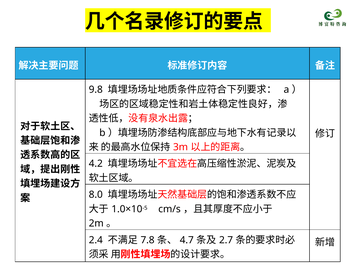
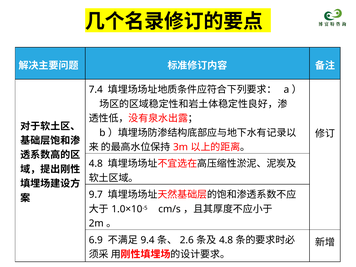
9.8: 9.8 -> 7.4
4.2 at (96, 164): 4.2 -> 4.8
8.0: 8.0 -> 9.7
2.4: 2.4 -> 6.9
7.8: 7.8 -> 9.4
4.7: 4.7 -> 2.6
2.7 at (226, 240): 2.7 -> 4.8
